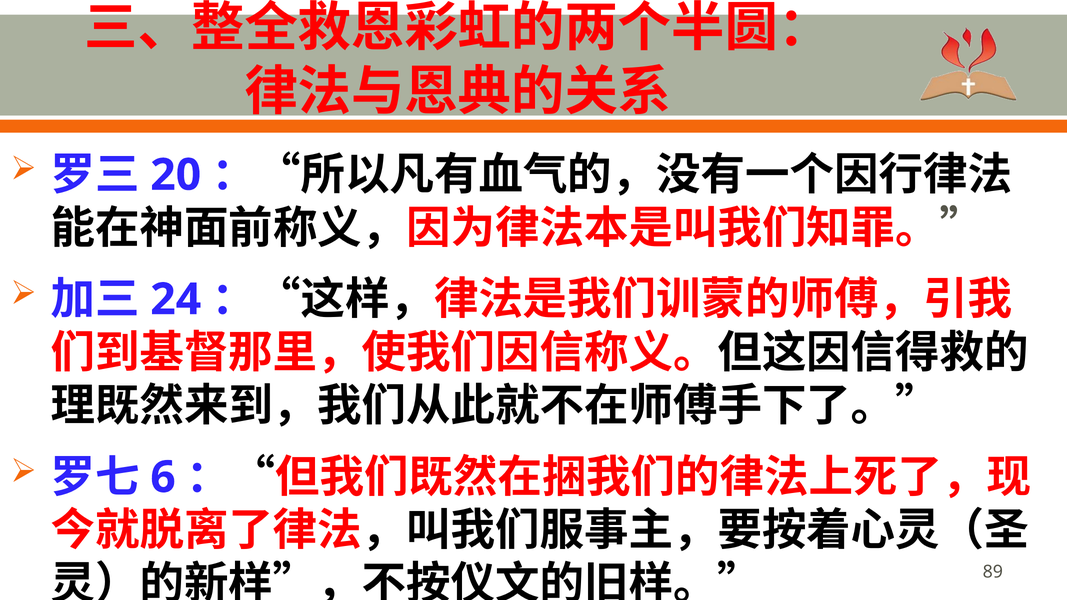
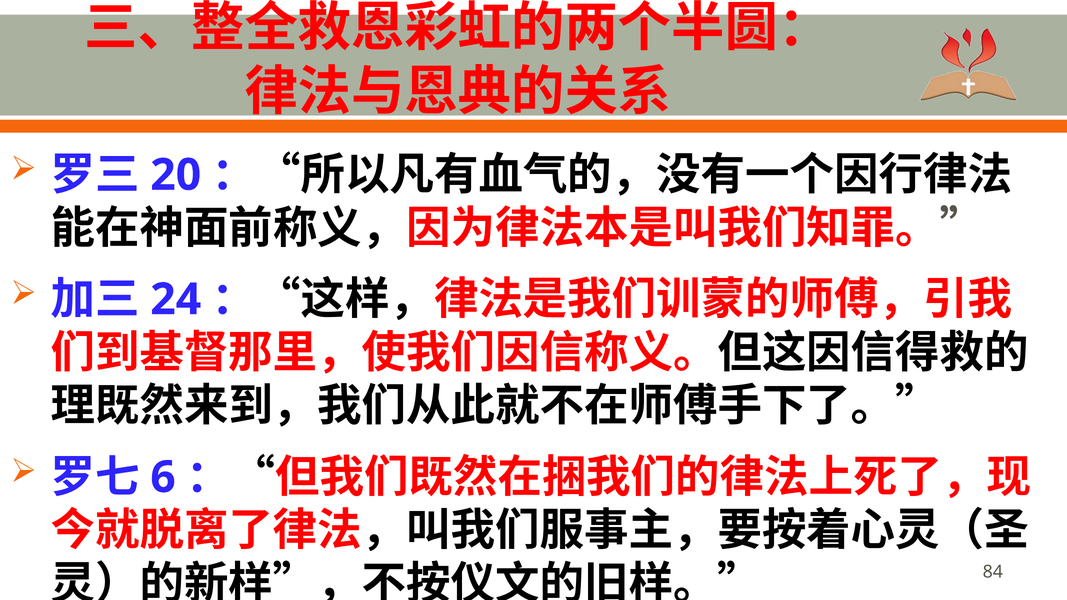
89: 89 -> 84
